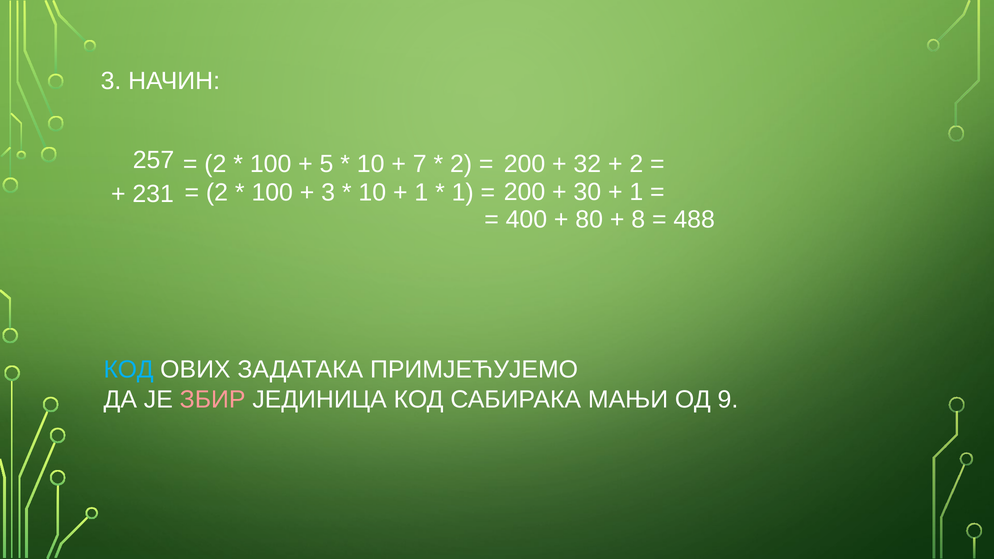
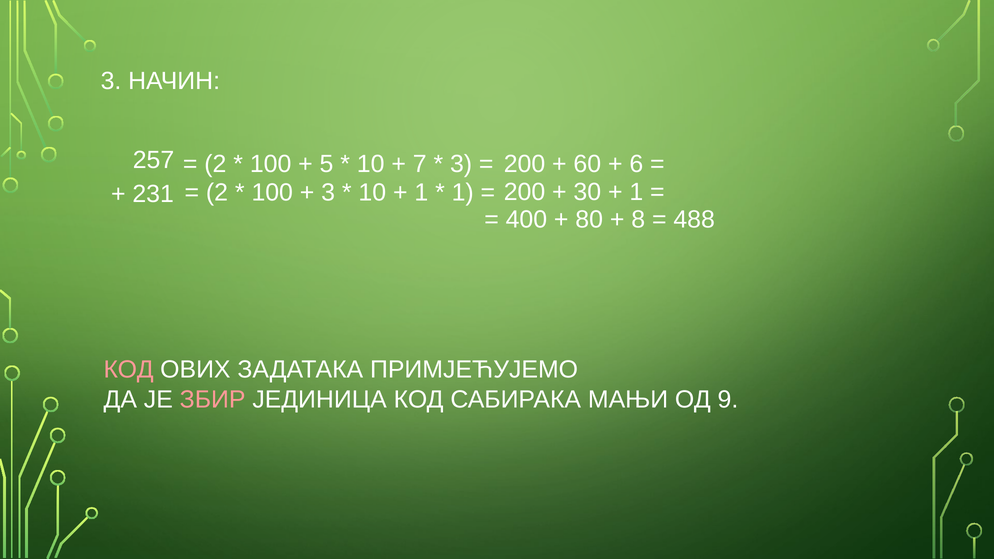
2 at (461, 164): 2 -> 3
32: 32 -> 60
2 at (636, 164): 2 -> 6
КОД at (129, 370) colour: light blue -> pink
